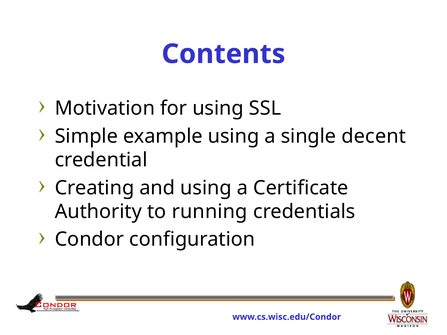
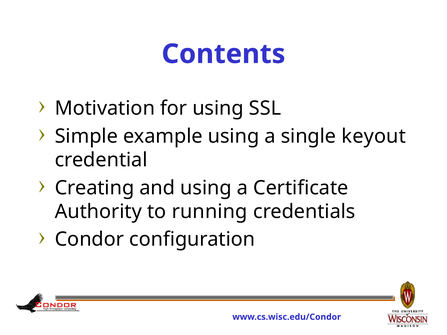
decent: decent -> keyout
